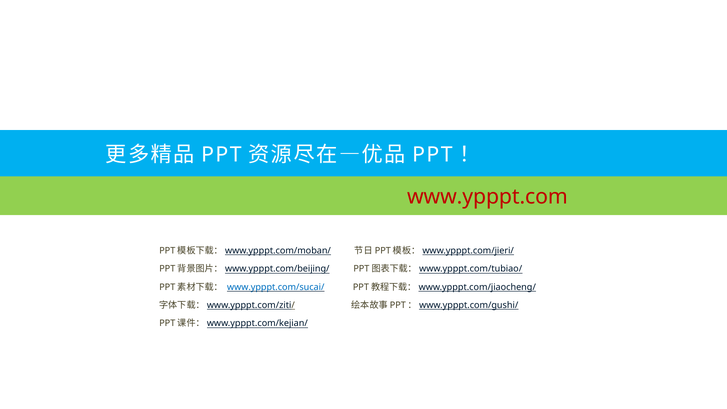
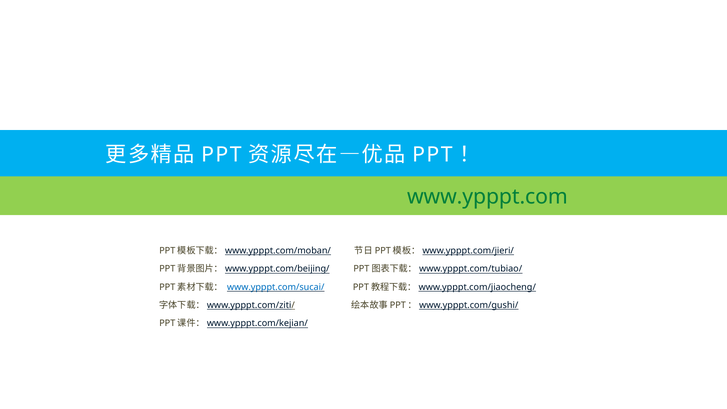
www.ypppt.com colour: red -> green
